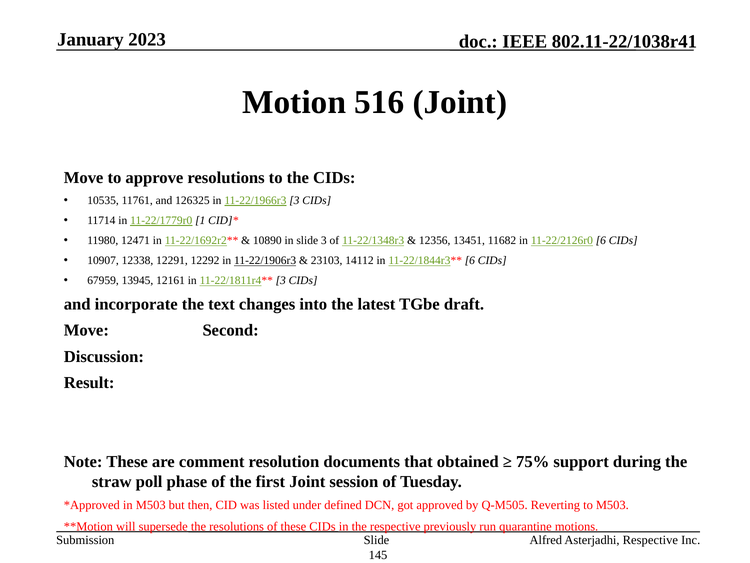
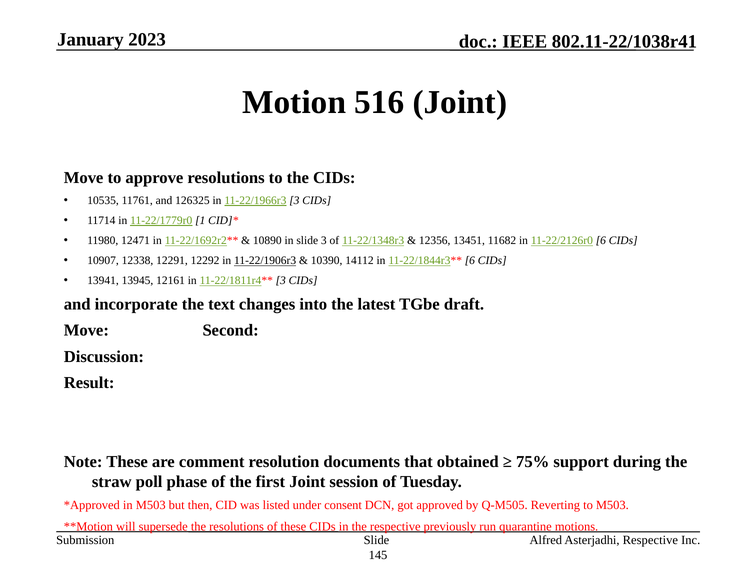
23103: 23103 -> 10390
67959: 67959 -> 13941
defined: defined -> consent
